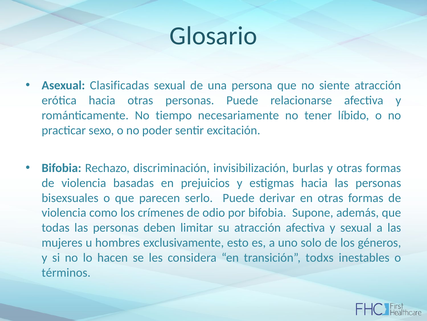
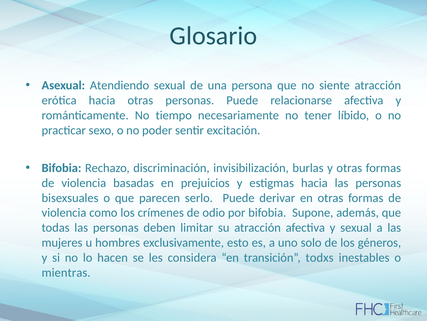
Clasificadas: Clasificadas -> Atendiendo
términos: términos -> mientras
